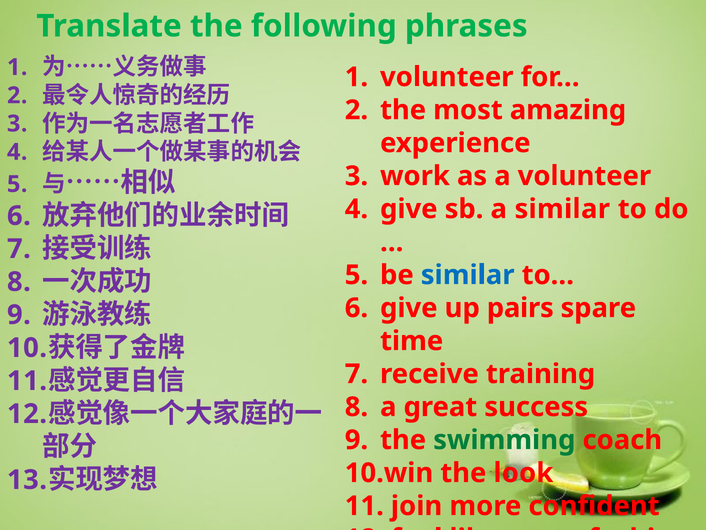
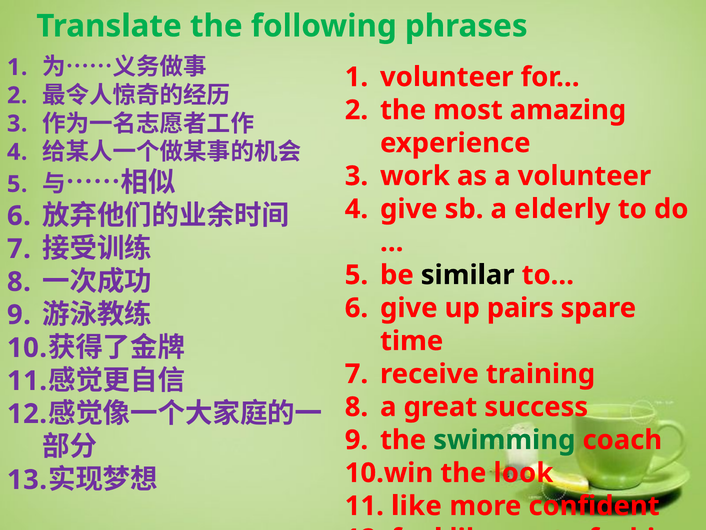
a similar: similar -> elderly
similar at (468, 275) colour: blue -> black
join at (417, 506): join -> like
